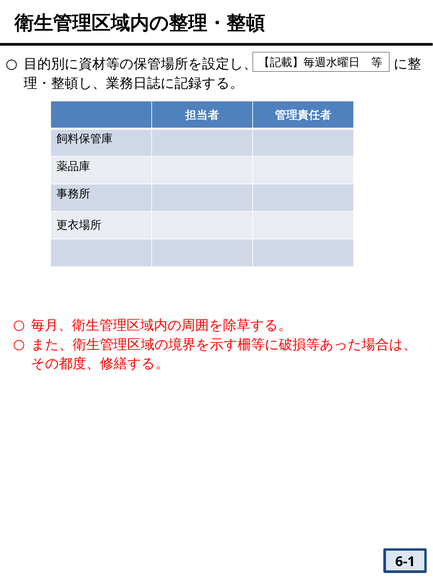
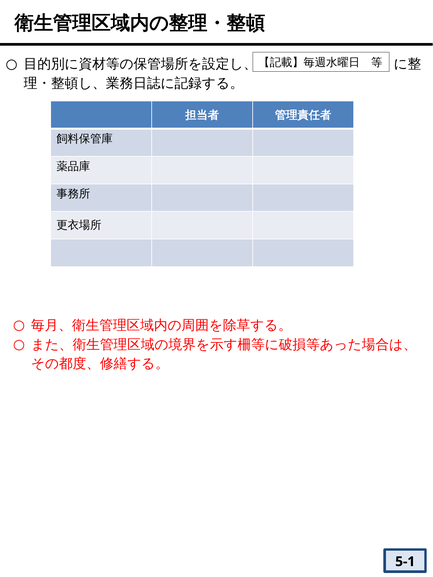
6-1: 6-1 -> 5-1
